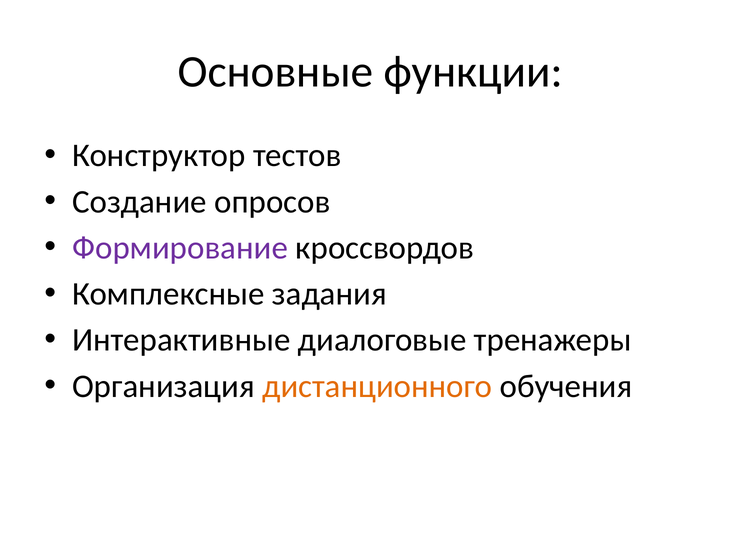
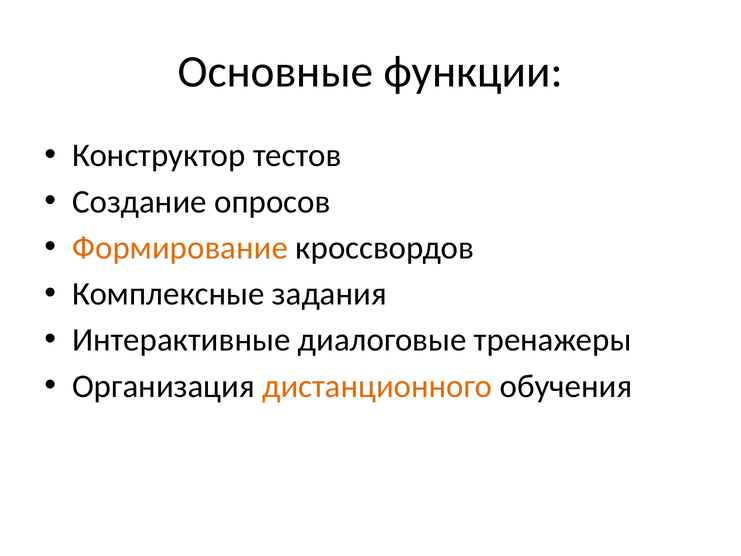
Формирование colour: purple -> orange
